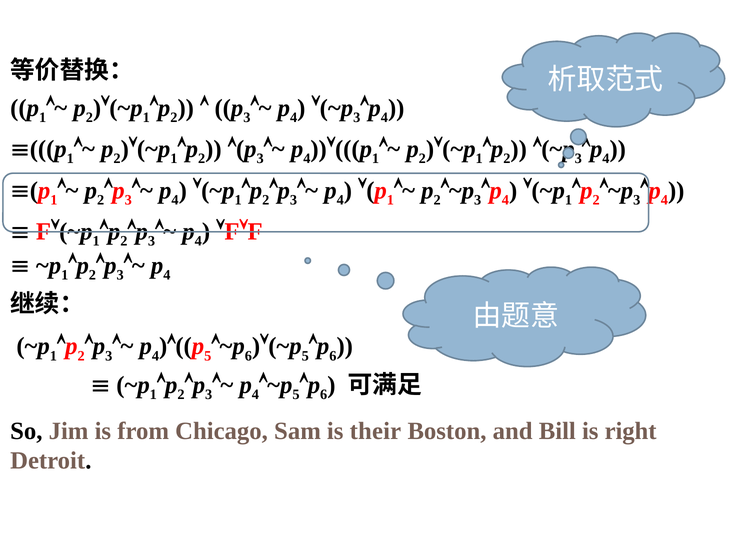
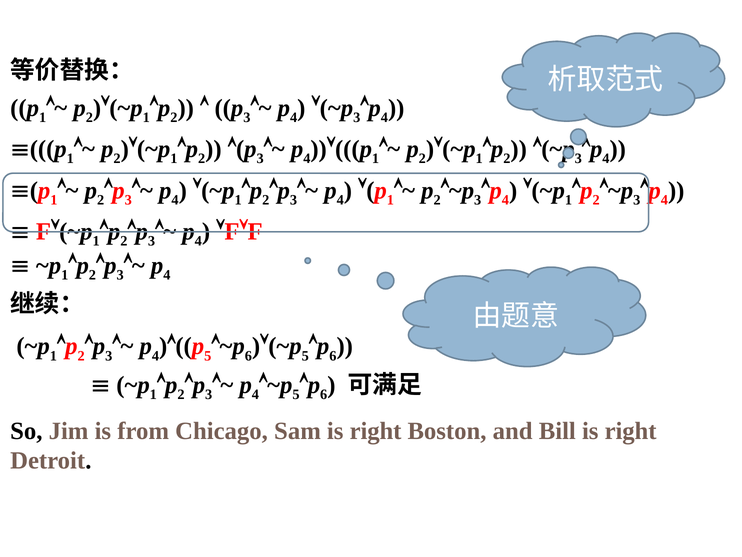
Sam is their: their -> right
